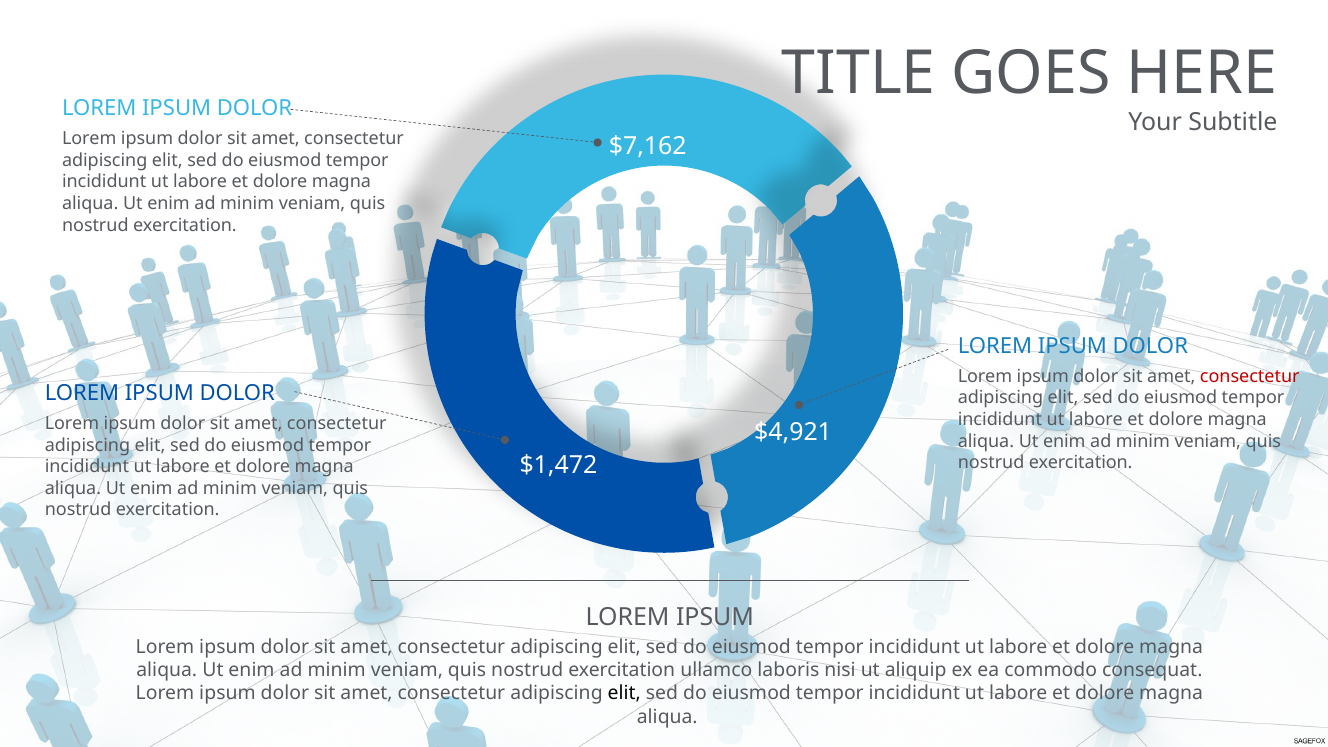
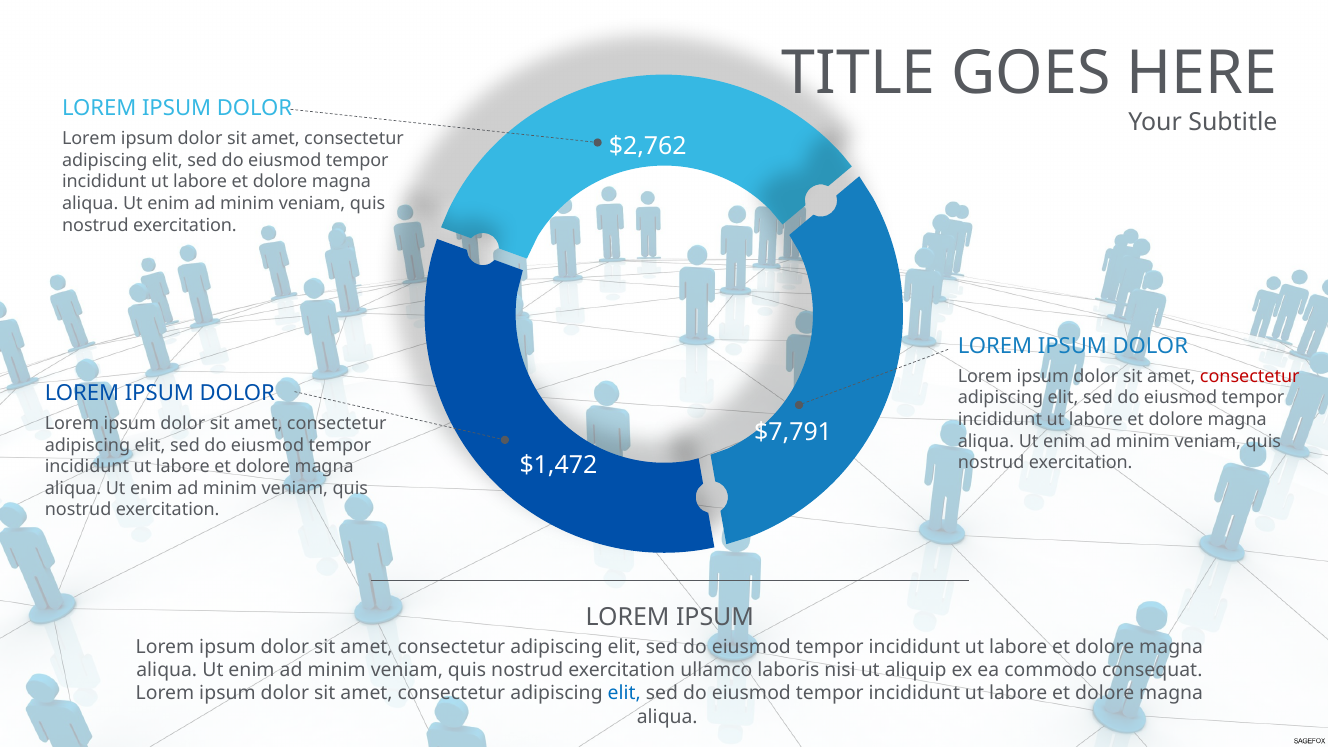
$7,162: $7,162 -> $2,762
$4,921: $4,921 -> $7,791
elit at (624, 693) colour: black -> blue
